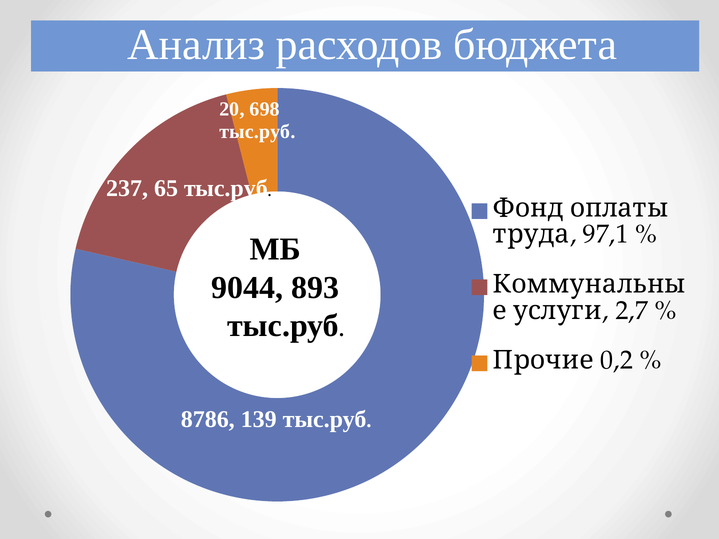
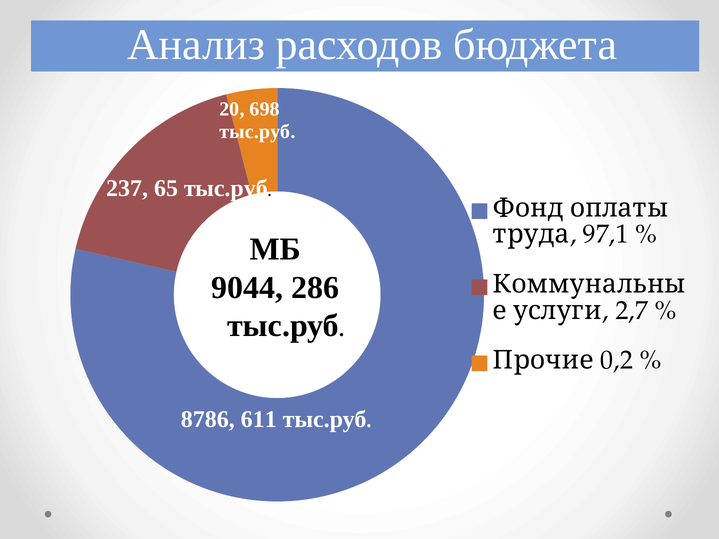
893: 893 -> 286
139: 139 -> 611
